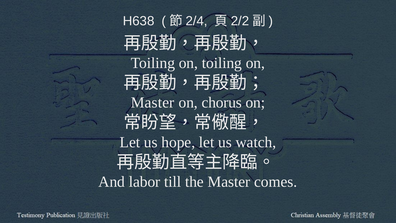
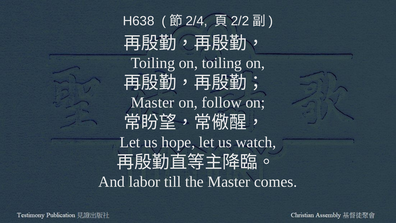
chorus: chorus -> follow
